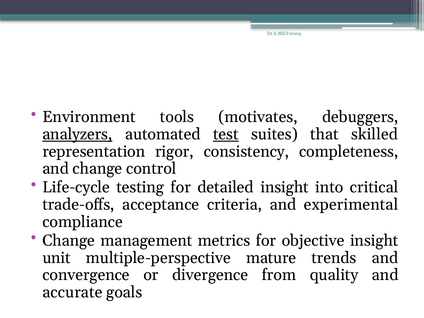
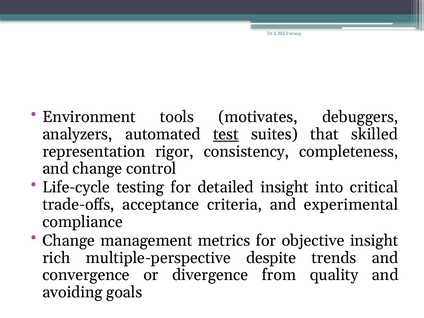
analyzers underline: present -> none
unit: unit -> rich
mature: mature -> despite
accurate: accurate -> avoiding
